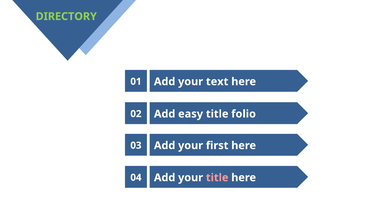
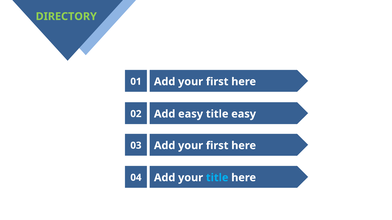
text at (217, 82): text -> first
title folio: folio -> easy
title at (217, 178) colour: pink -> light blue
